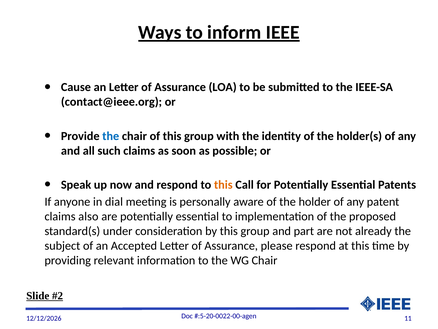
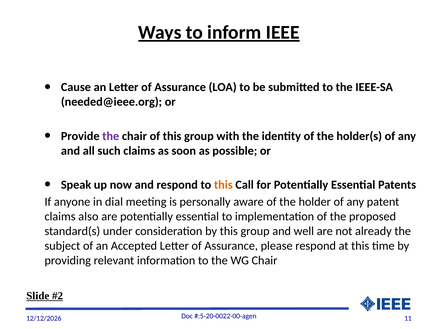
contact@ieee.org: contact@ieee.org -> needed@ieee.org
the at (111, 136) colour: blue -> purple
part: part -> well
